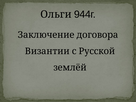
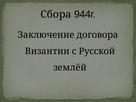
Ольги: Ольги -> Сбора
